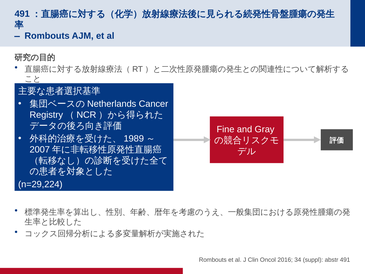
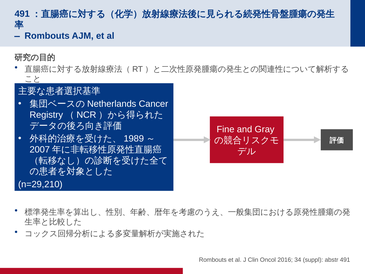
n=29,224: n=29,224 -> n=29,210
